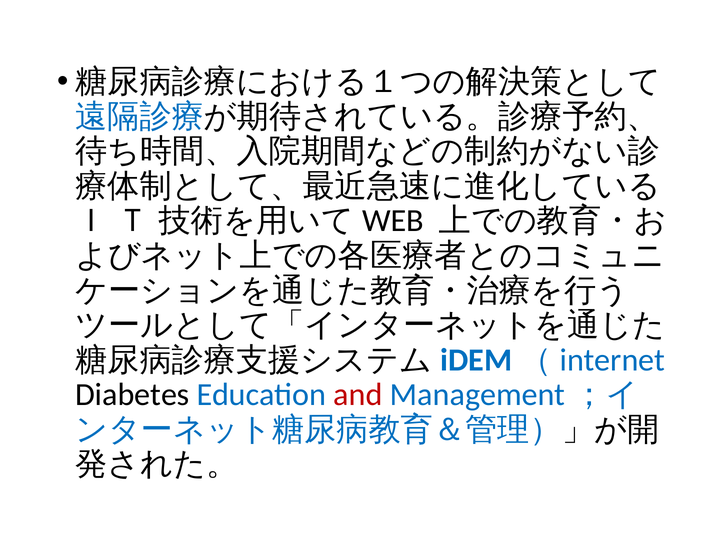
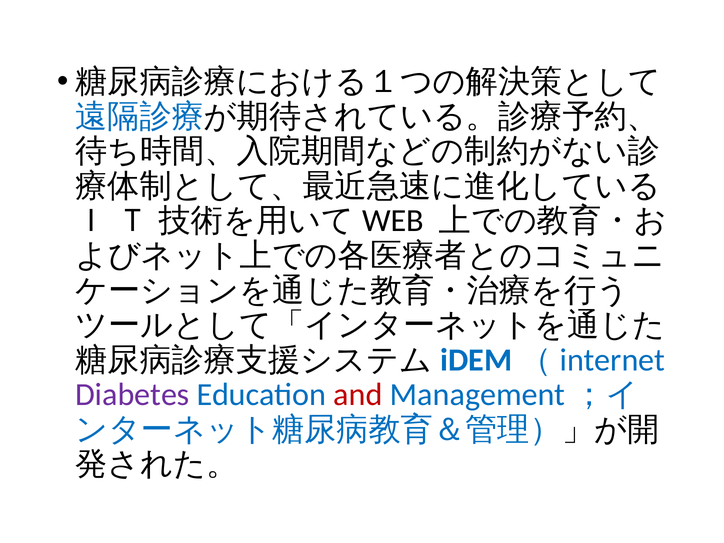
Diabetes colour: black -> purple
